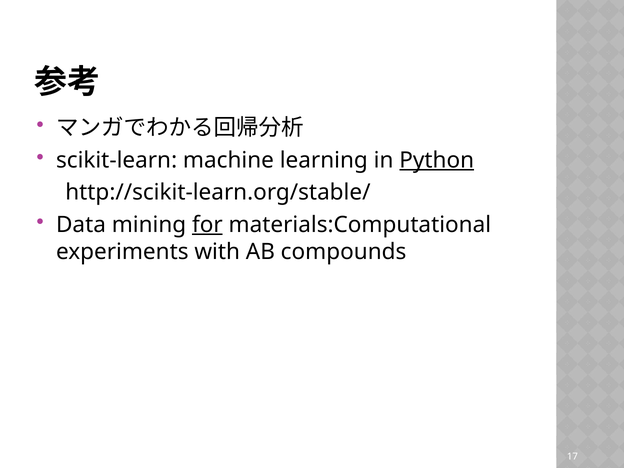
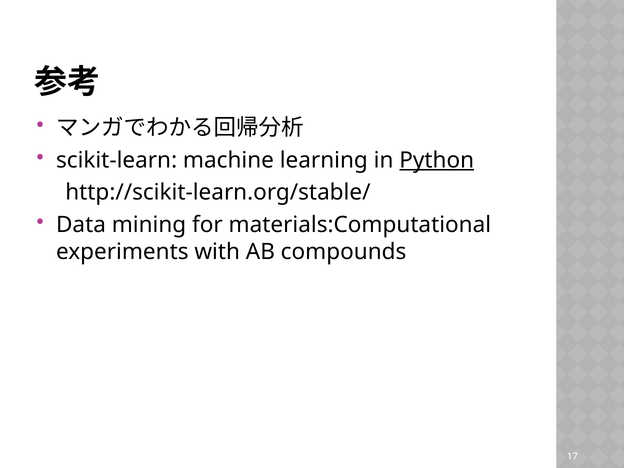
for underline: present -> none
